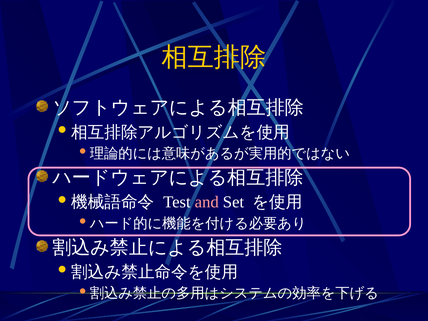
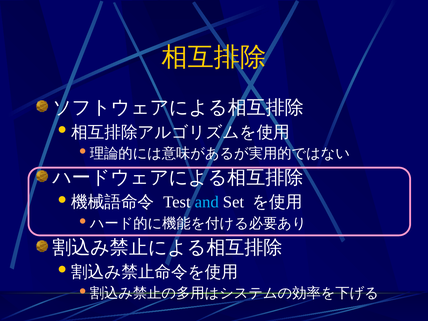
and colour: pink -> light blue
